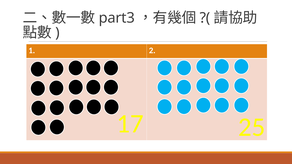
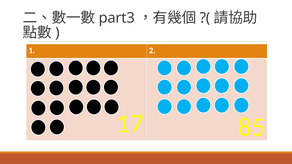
25: 25 -> 85
